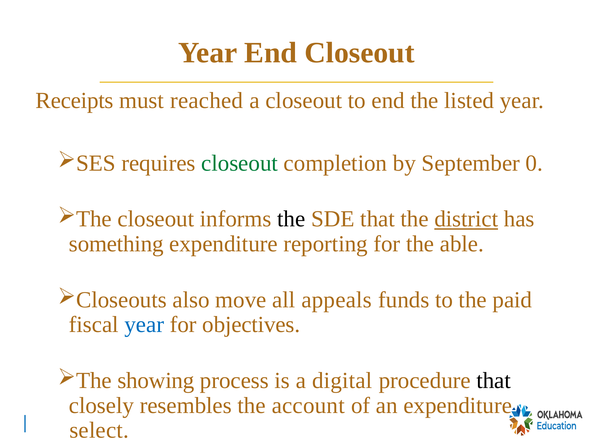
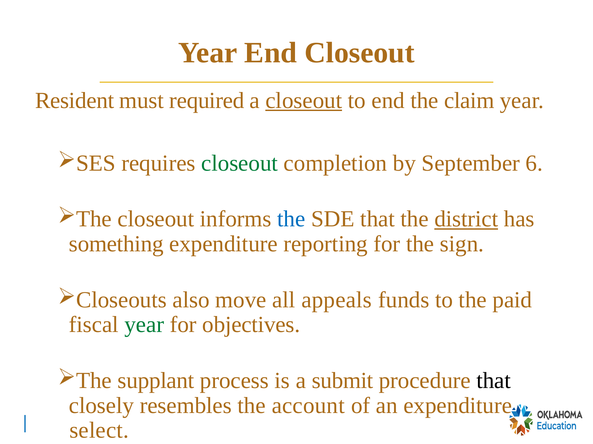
Receipts: Receipts -> Resident
reached: reached -> required
closeout at (304, 101) underline: none -> present
listed: listed -> claim
0: 0 -> 6
the at (291, 219) colour: black -> blue
able: able -> sign
year at (144, 325) colour: blue -> green
showing: showing -> supplant
digital: digital -> submit
